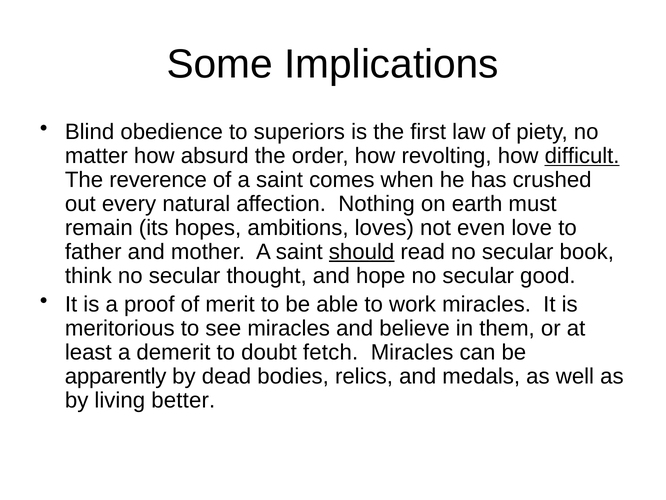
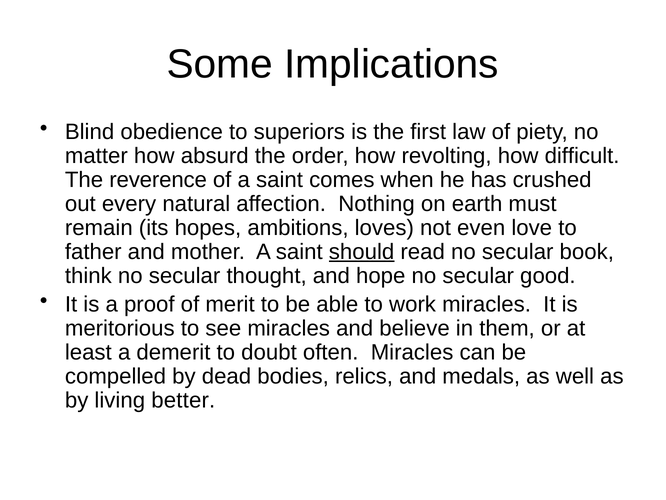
difficult underline: present -> none
fetch: fetch -> often
apparently: apparently -> compelled
